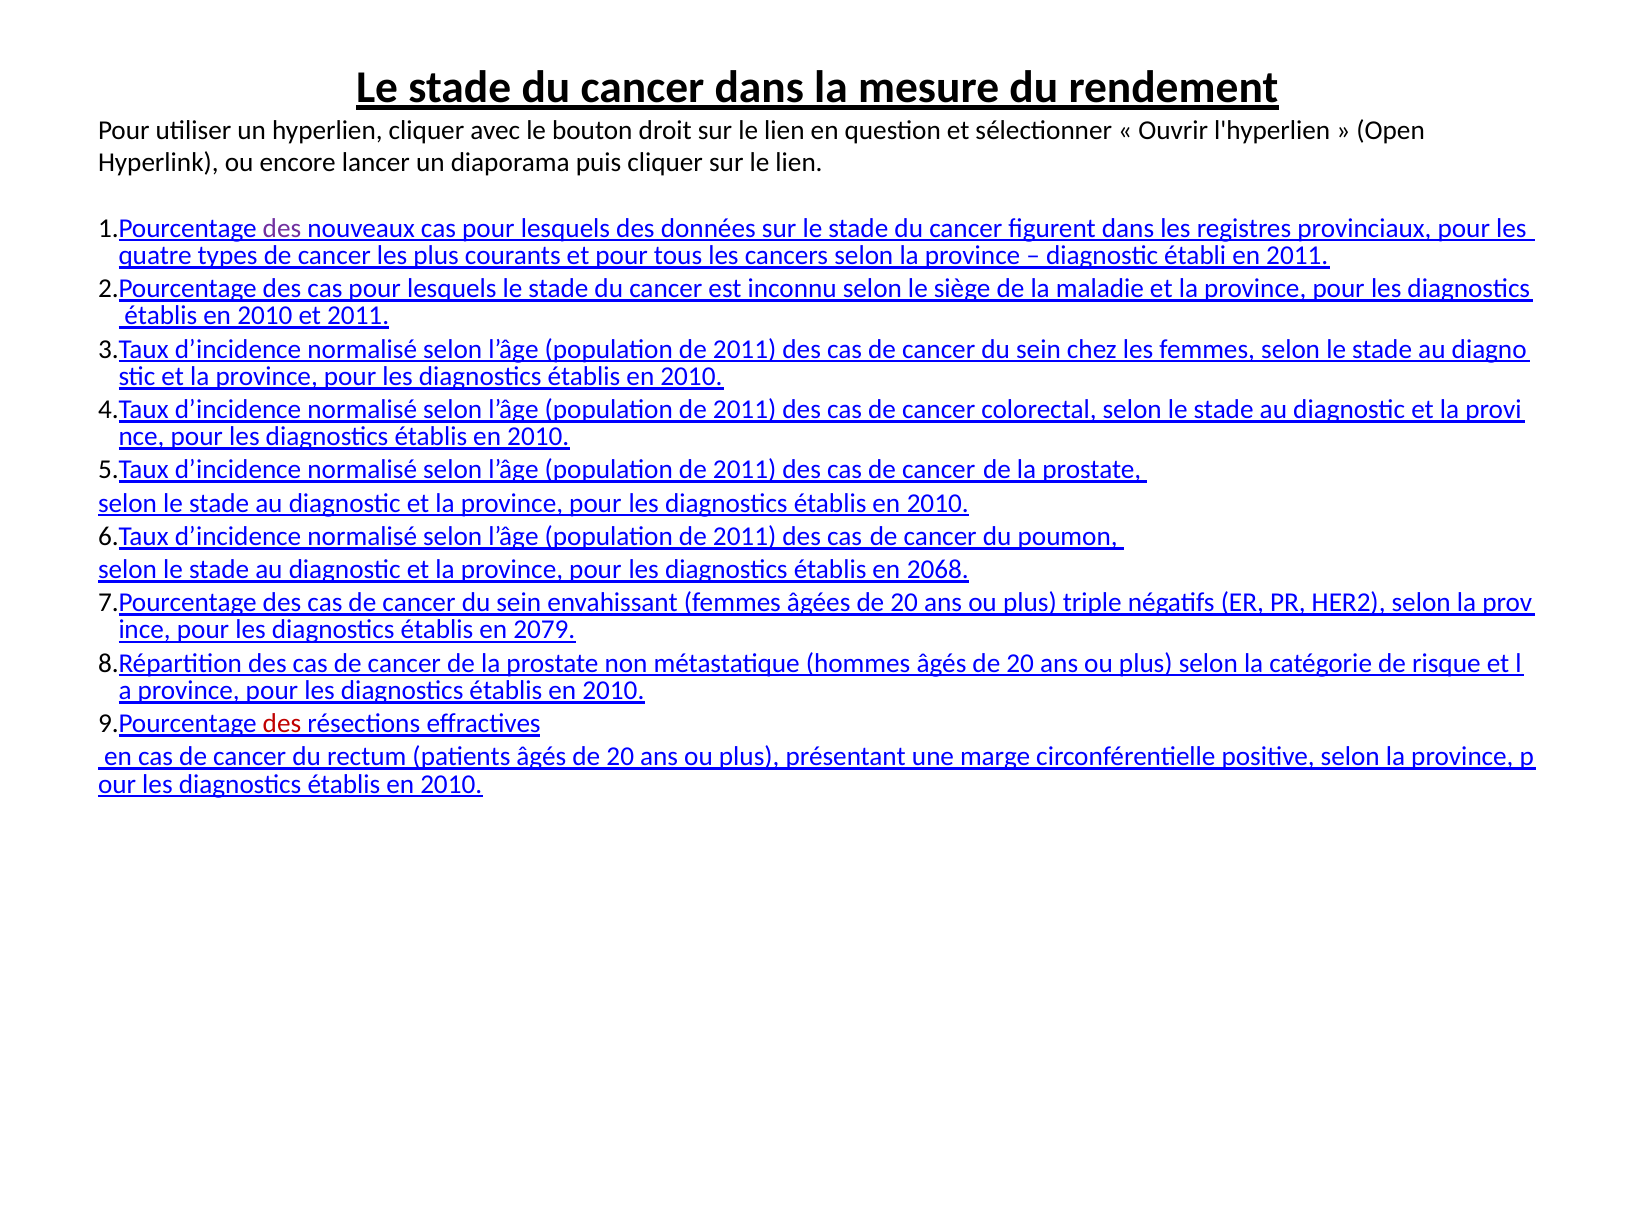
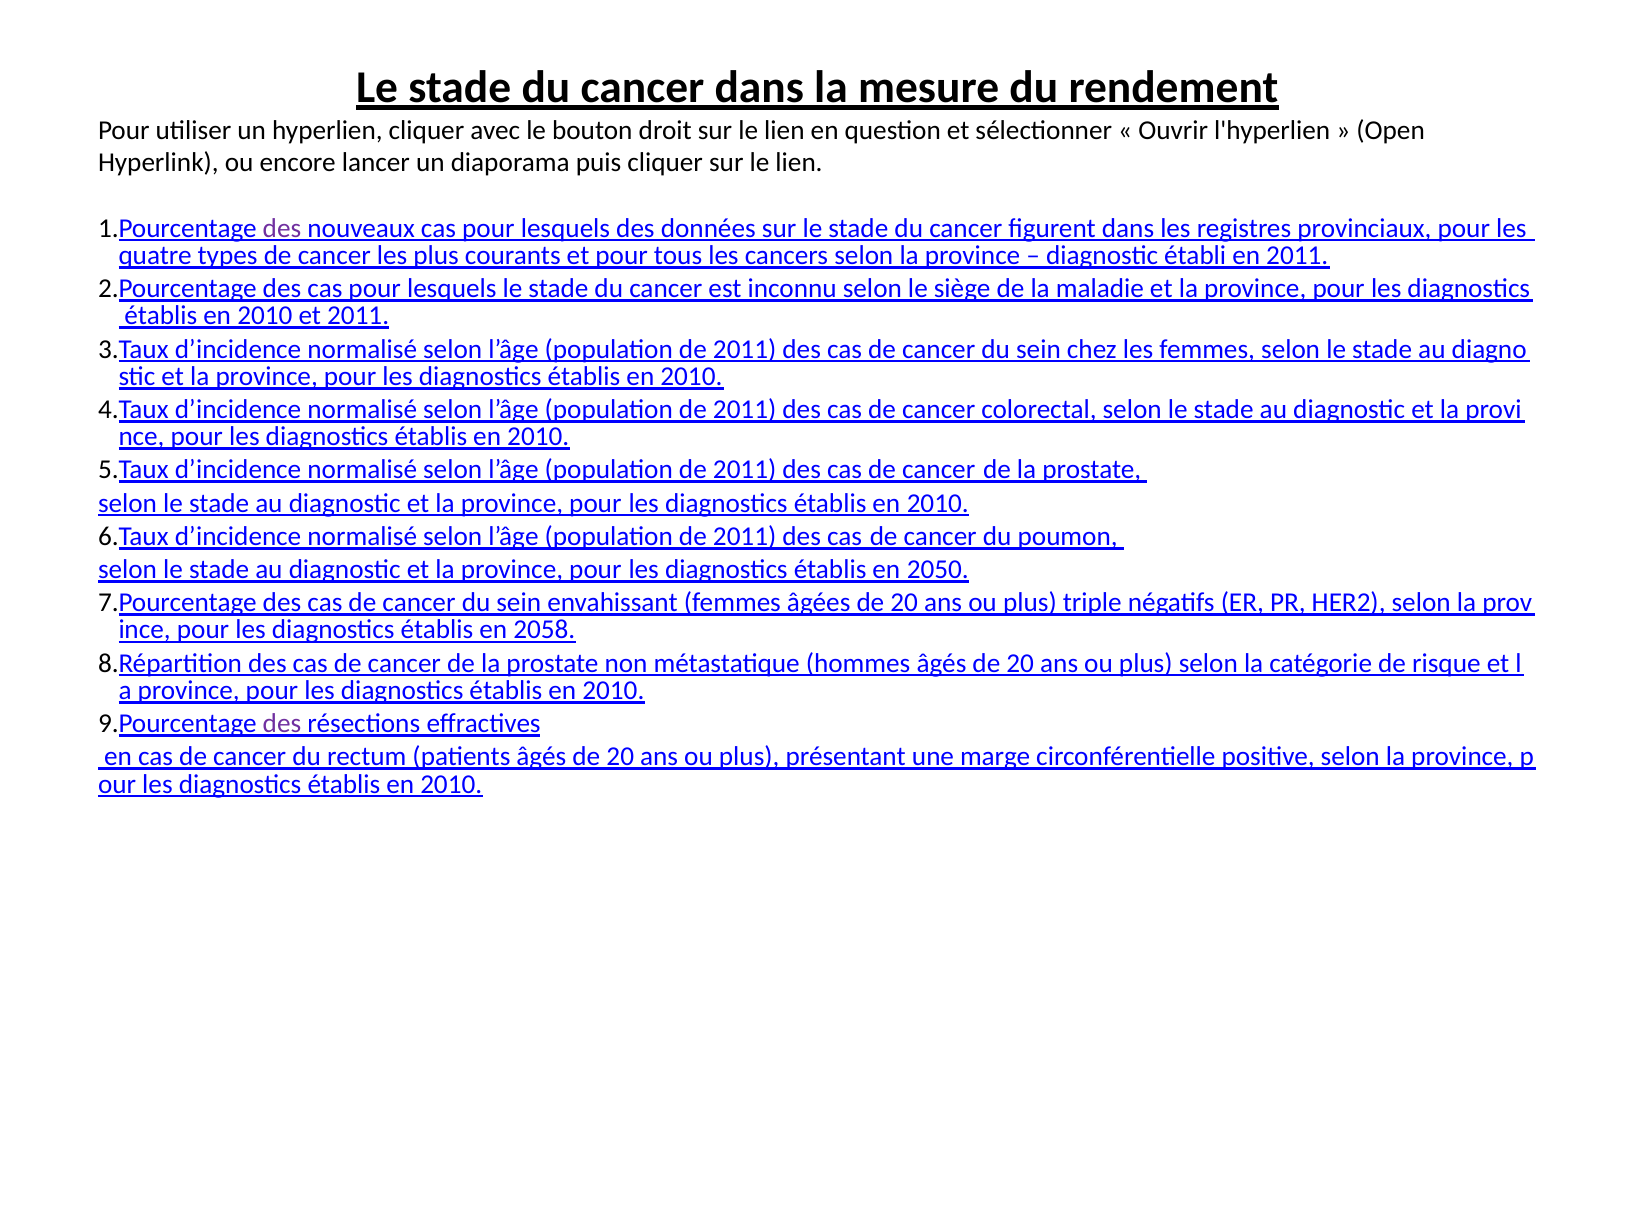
2068: 2068 -> 2050
2079: 2079 -> 2058
des at (282, 724) colour: red -> purple
